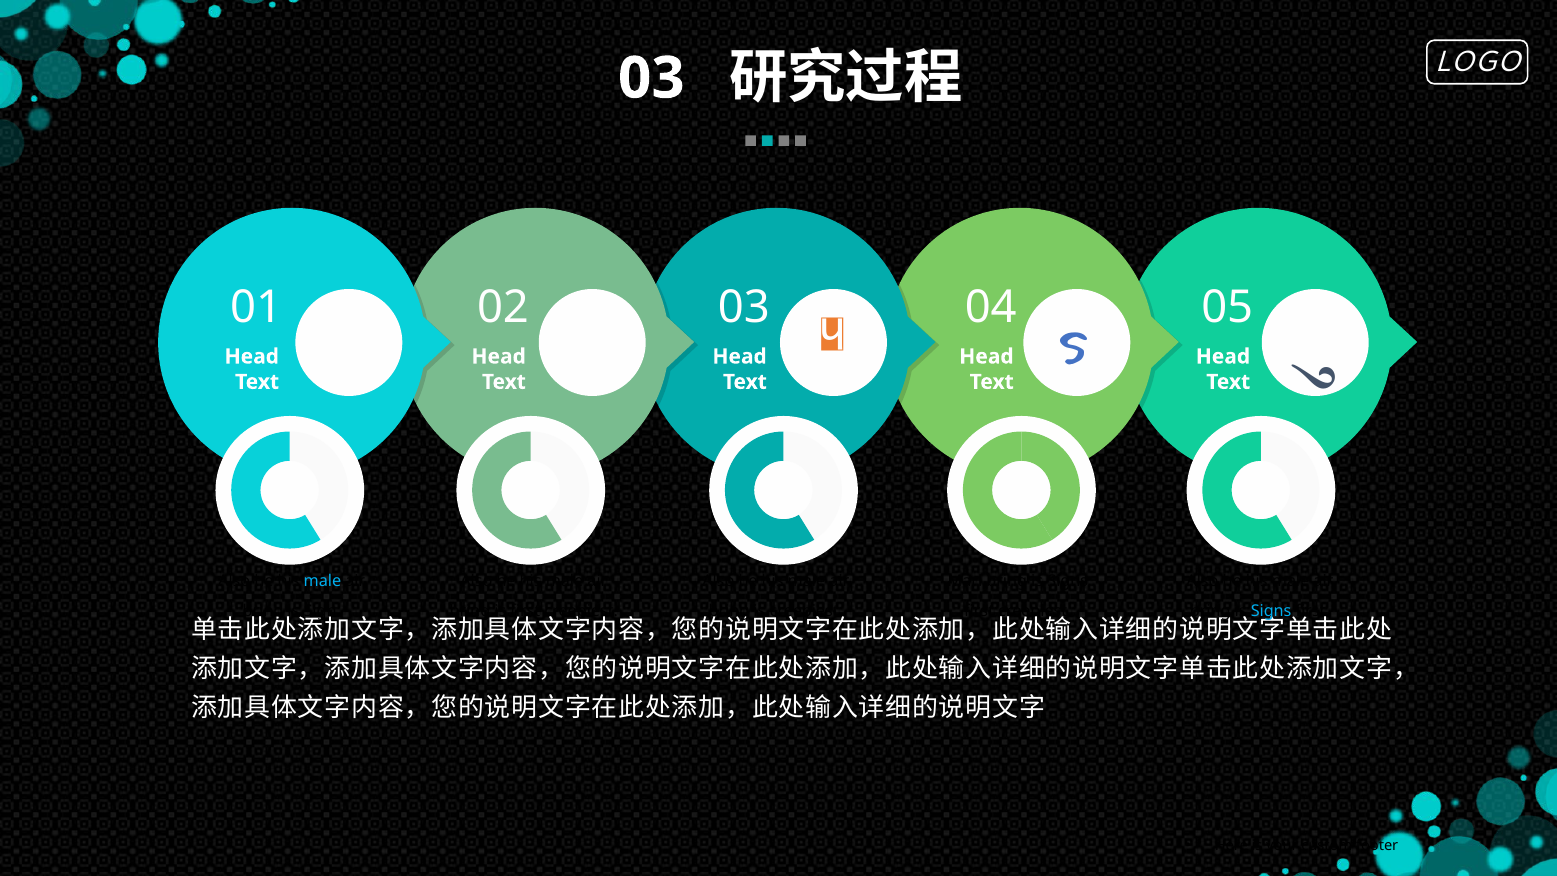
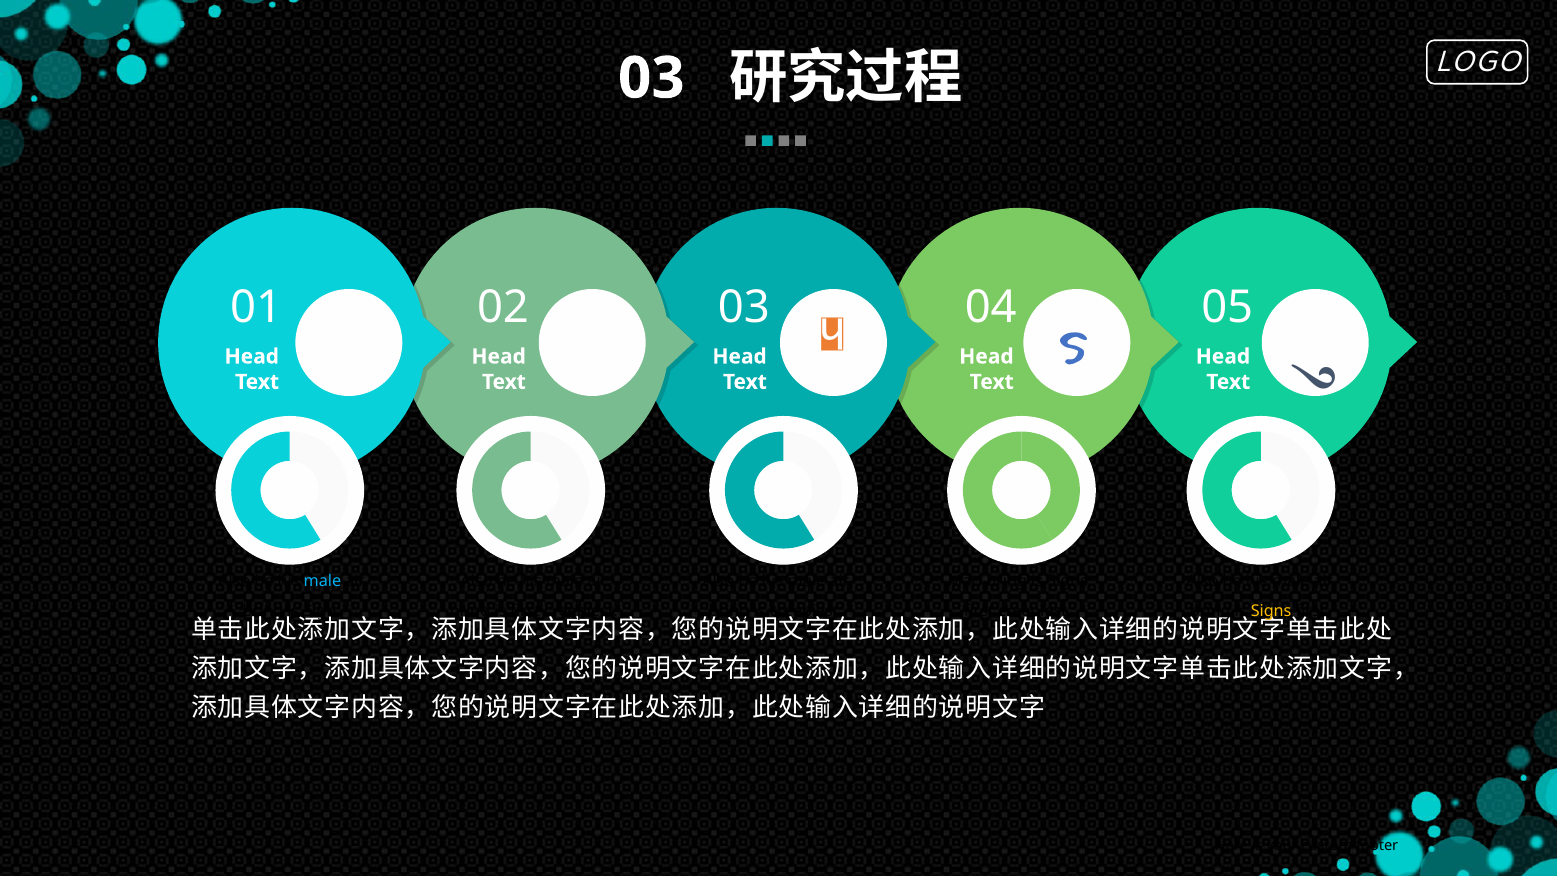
Signs at (1271, 611) colour: light blue -> yellow
